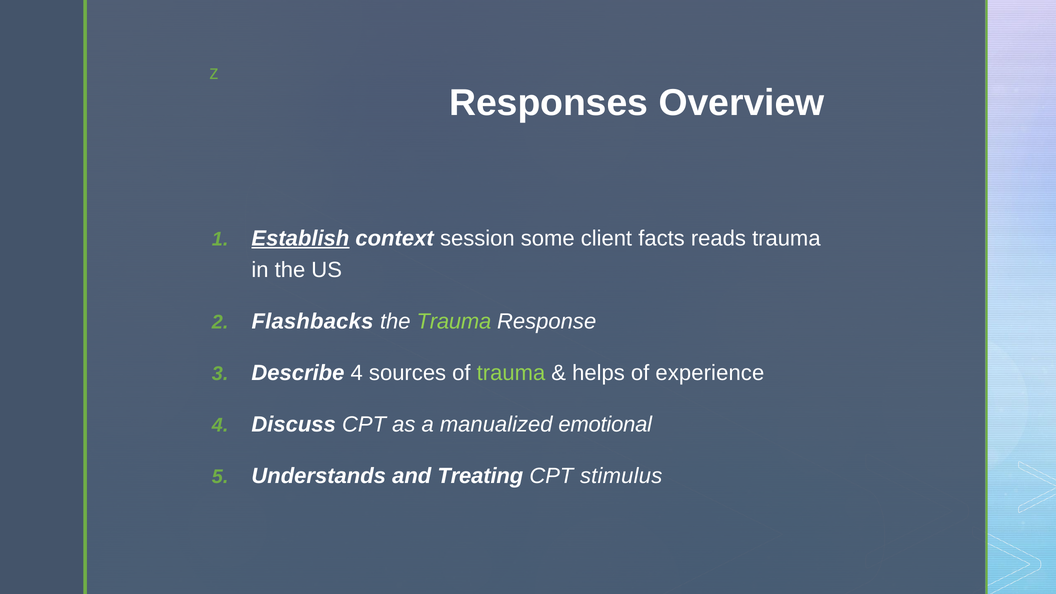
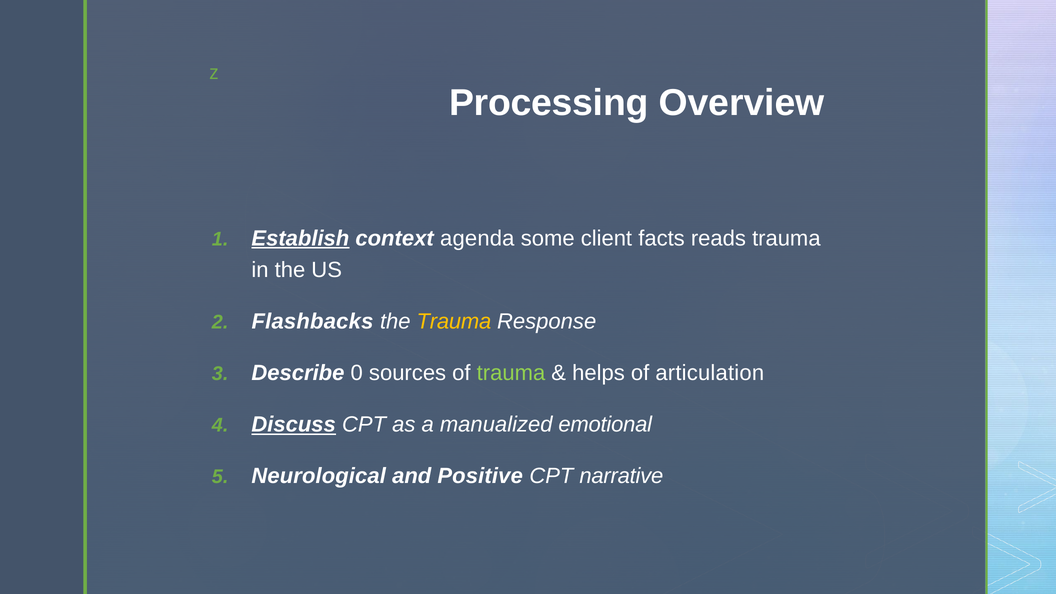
Responses: Responses -> Processing
session: session -> agenda
Trauma at (454, 322) colour: light green -> yellow
Describe 4: 4 -> 0
experience: experience -> articulation
Discuss underline: none -> present
Understands: Understands -> Neurological
Treating: Treating -> Positive
stimulus: stimulus -> narrative
